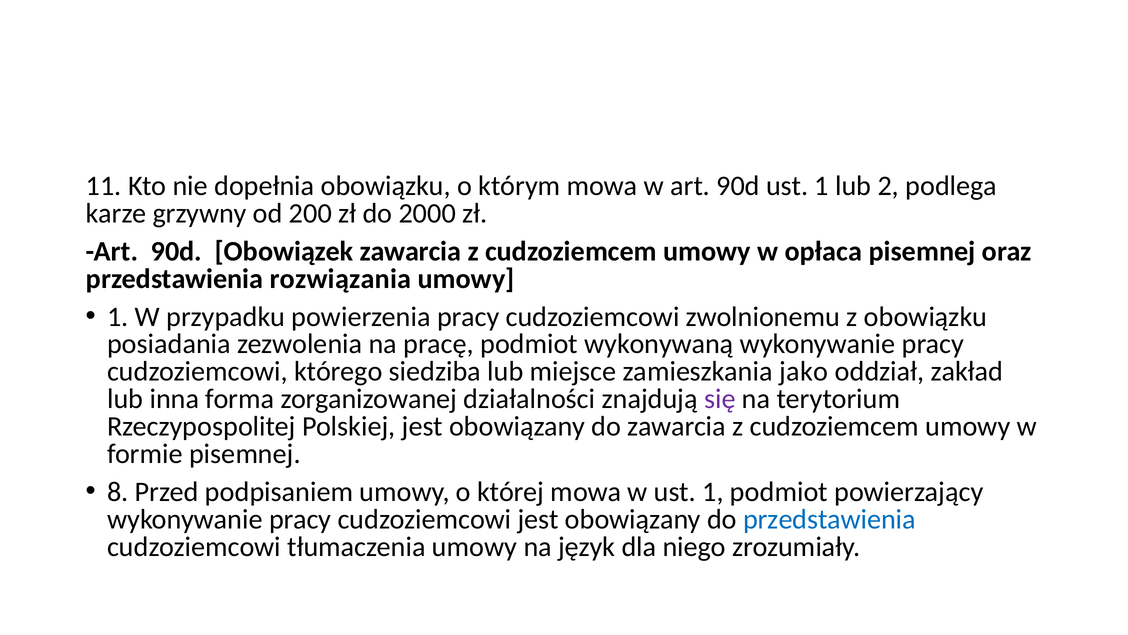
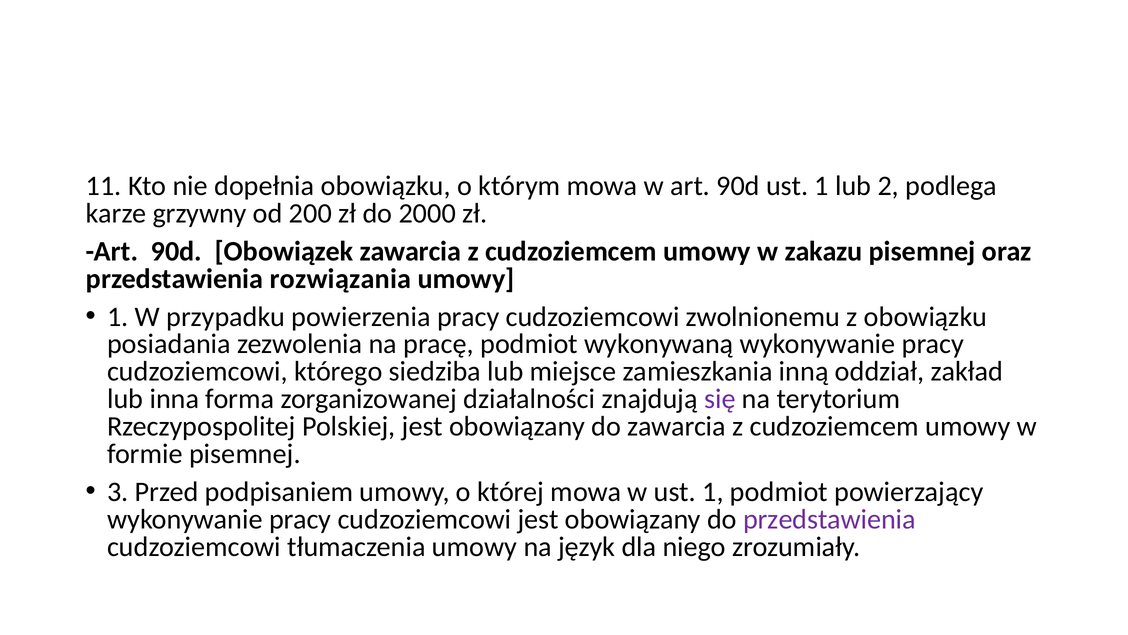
opłaca: opłaca -> zakazu
jako: jako -> inną
8: 8 -> 3
przedstawienia at (829, 519) colour: blue -> purple
